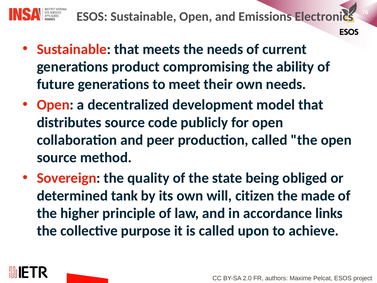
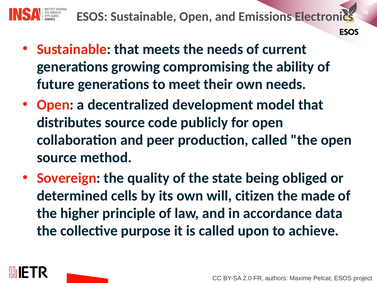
product: product -> growing
tank: tank -> cells
links: links -> data
